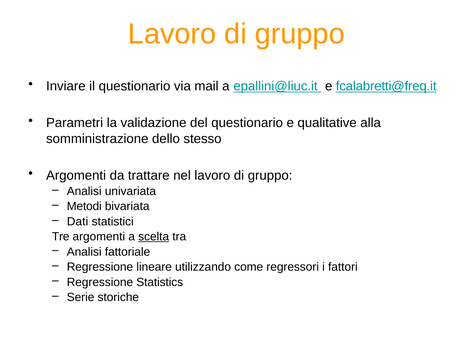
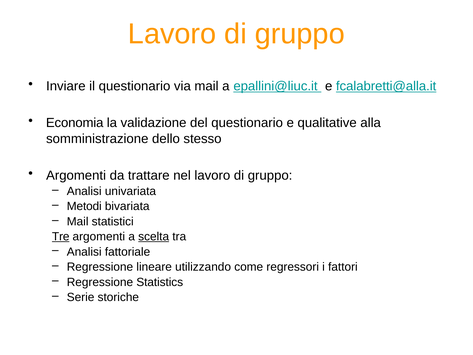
fcalabretti@freq.it: fcalabretti@freq.it -> fcalabretti@alla.it
Parametri: Parametri -> Economia
Dati at (78, 221): Dati -> Mail
Tre underline: none -> present
